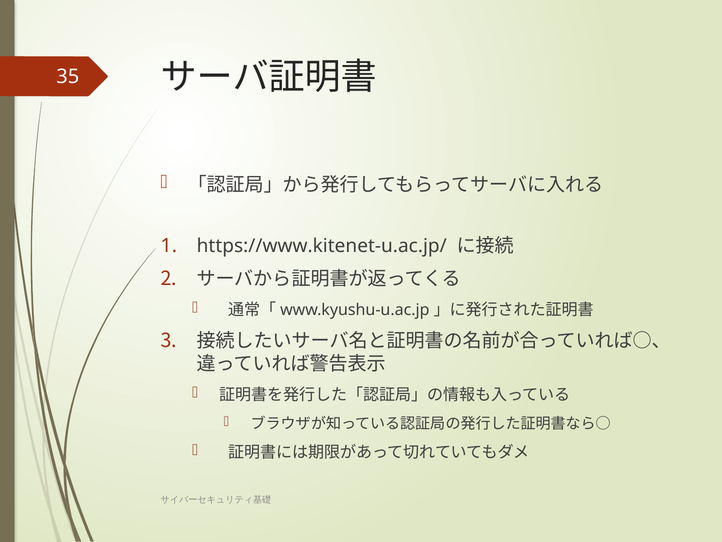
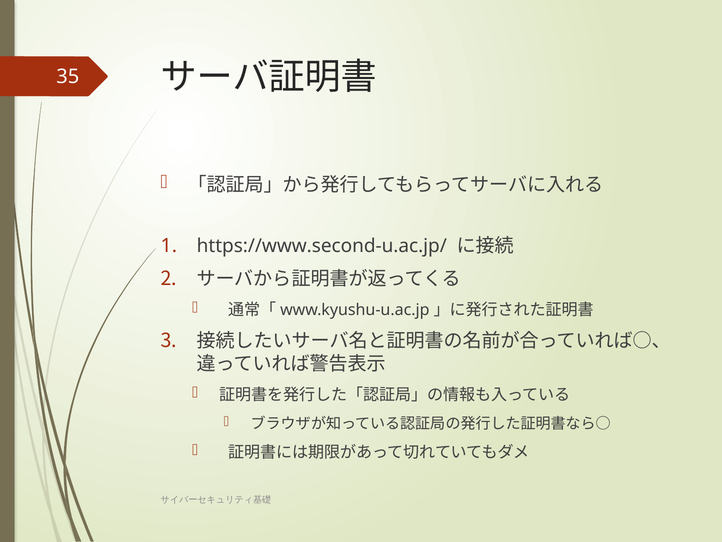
https://www.kitenet-u.ac.jp/: https://www.kitenet-u.ac.jp/ -> https://www.second-u.ac.jp/
